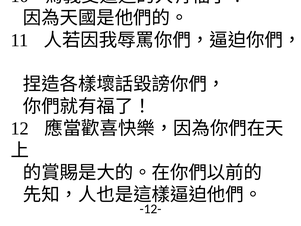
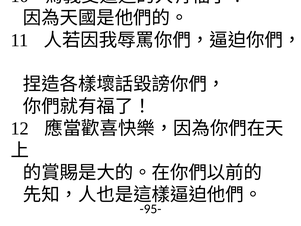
-12-: -12- -> -95-
